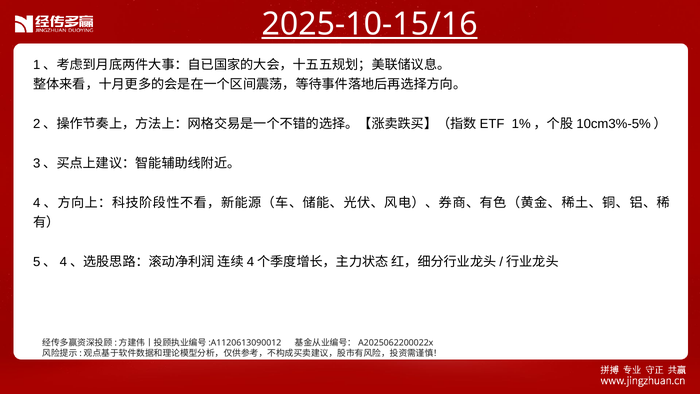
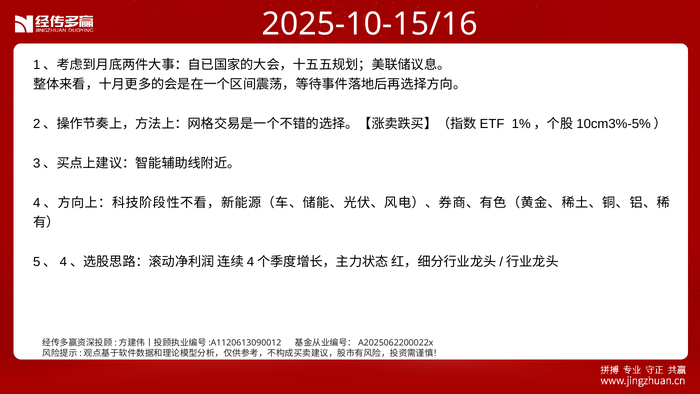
2025-10-15/16 underline: present -> none
